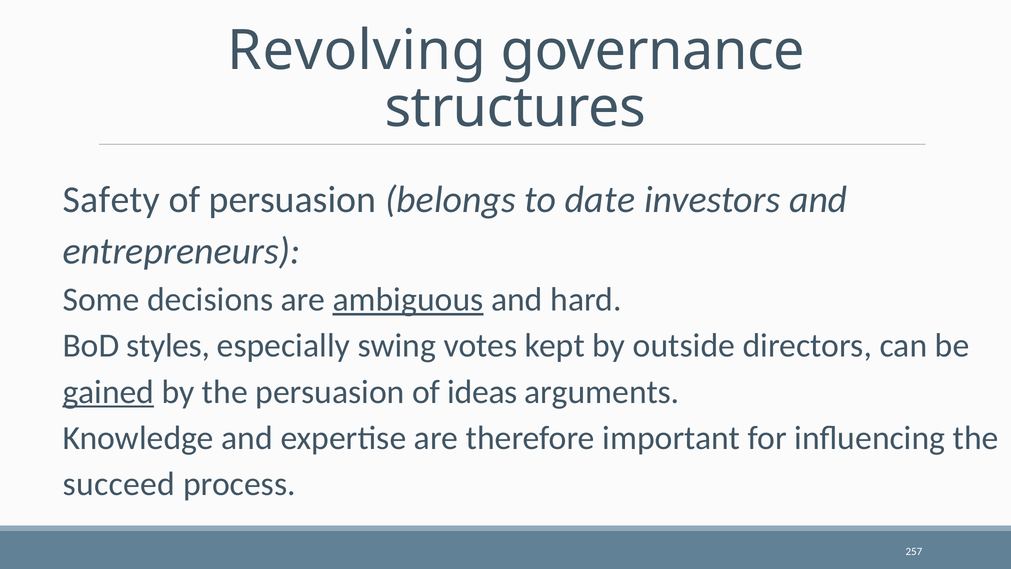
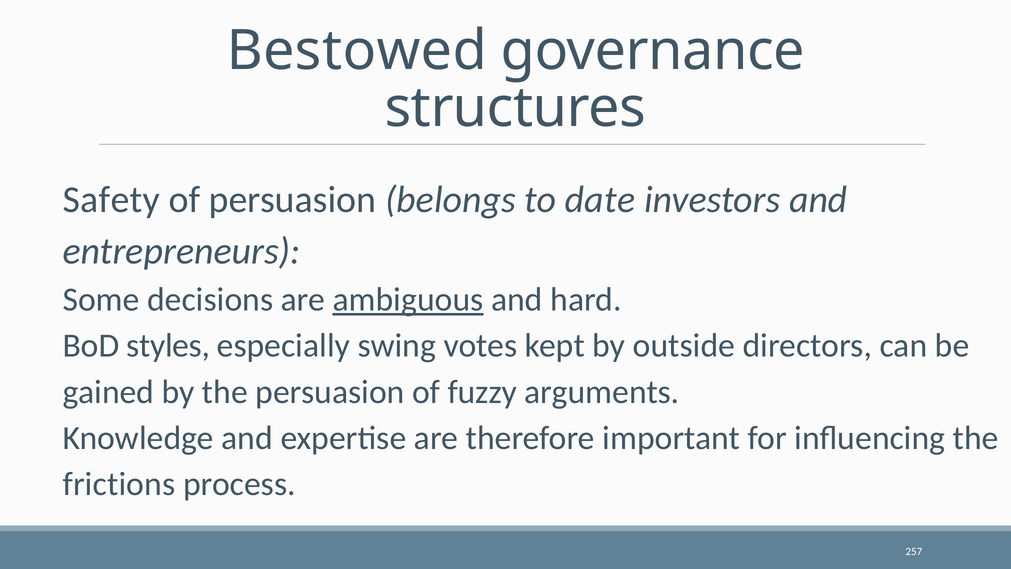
Revolving: Revolving -> Bestowed
gained underline: present -> none
ideas: ideas -> fuzzy
succeed: succeed -> frictions
